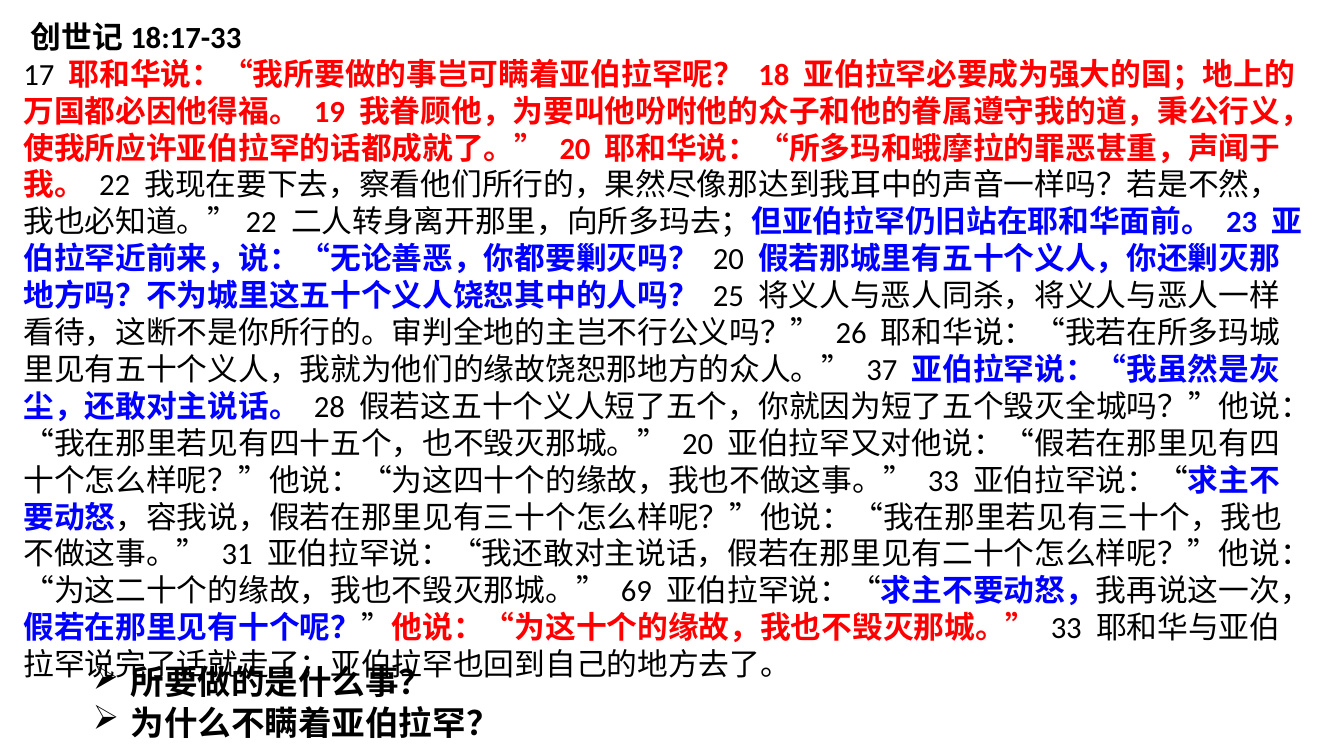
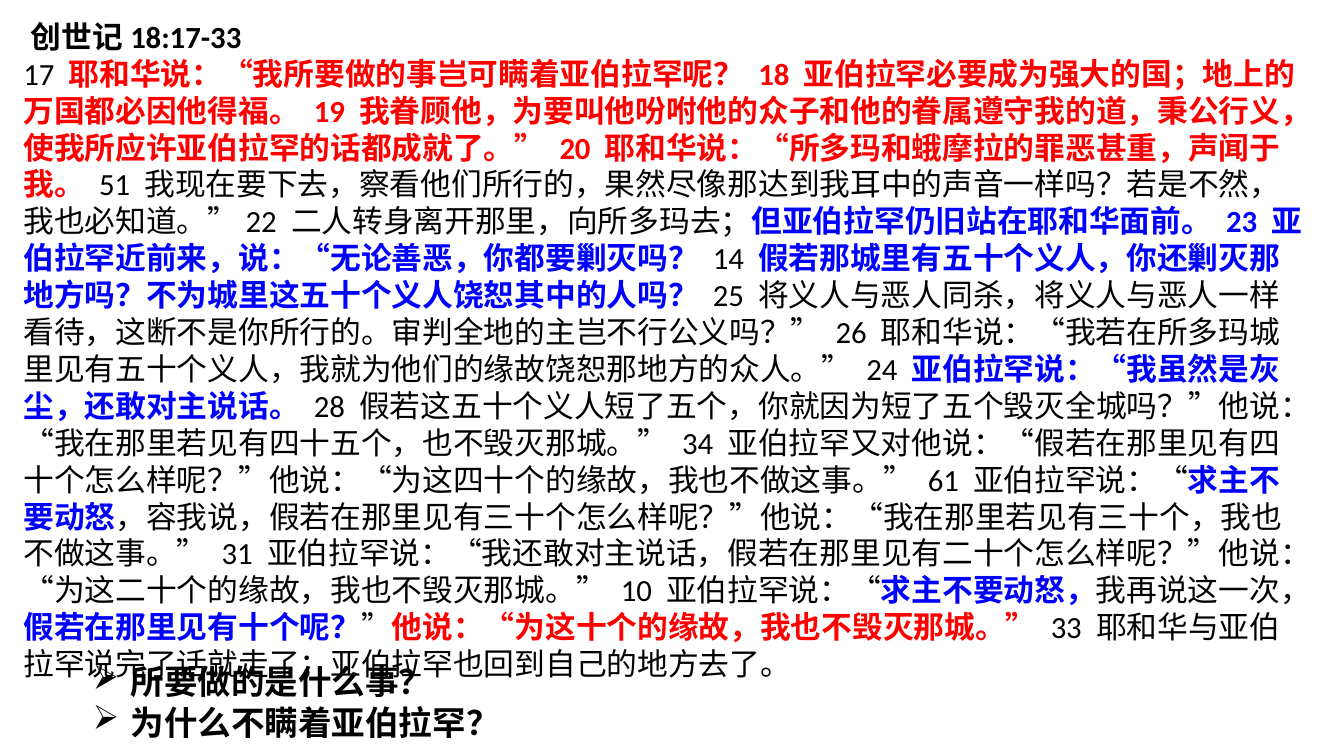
22: 22 -> 51
20 at (728, 260): 20 -> 14
37: 37 -> 24
20 at (698, 444): 20 -> 34
33 at (943, 481): 33 -> 61
69: 69 -> 10
